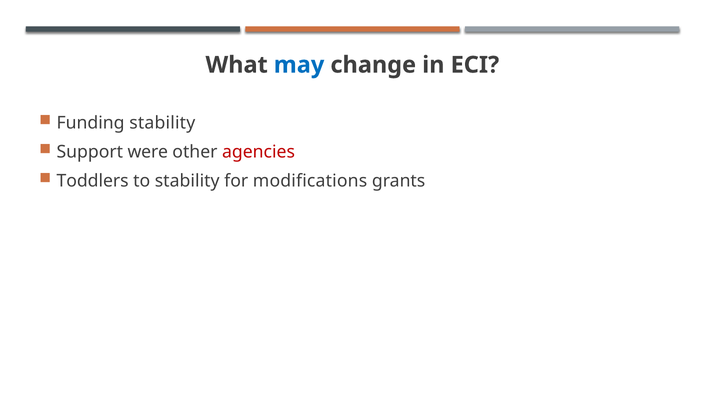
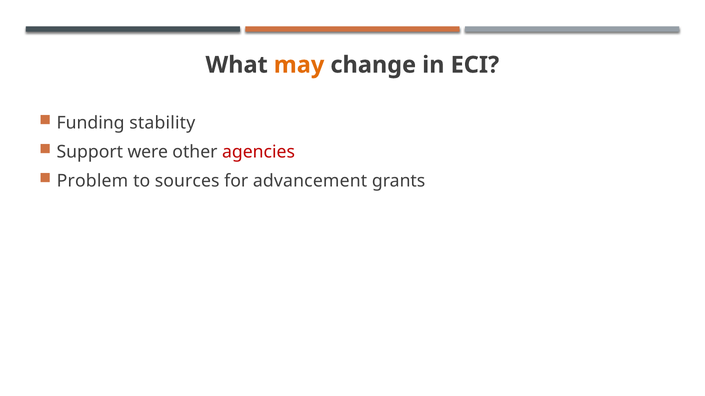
may colour: blue -> orange
Toddlers: Toddlers -> Problem
to stability: stability -> sources
modifications: modifications -> advancement
